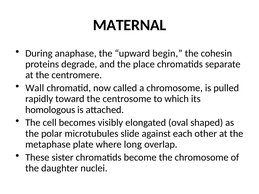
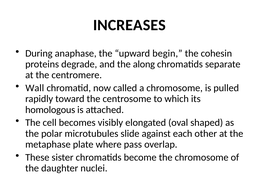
MATERNAL: MATERNAL -> INCREASES
place: place -> along
long: long -> pass
